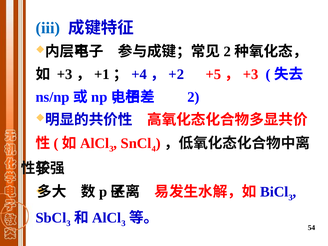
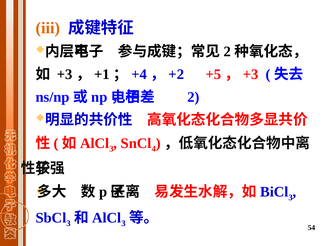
iii colour: blue -> orange
